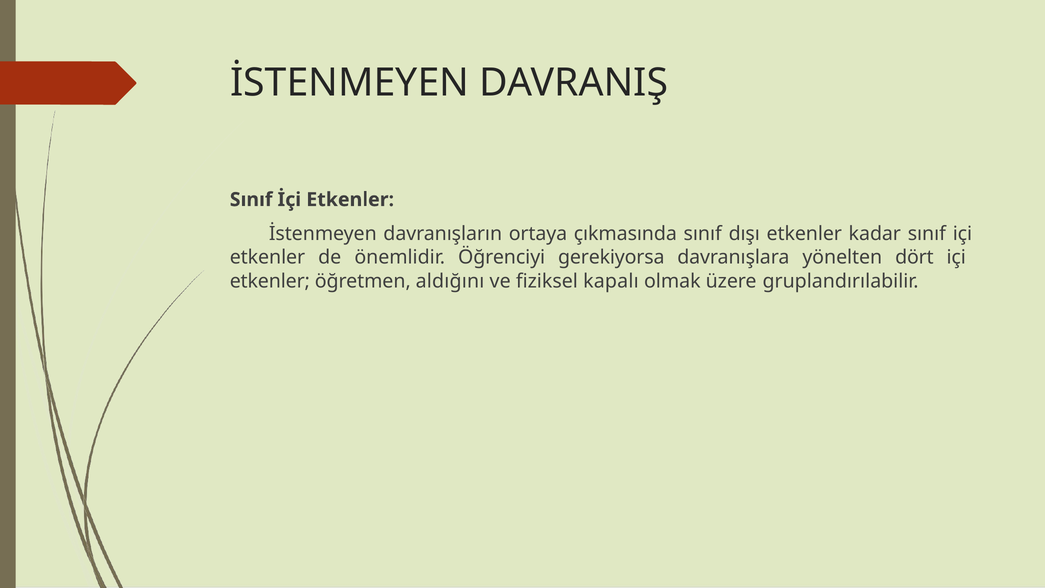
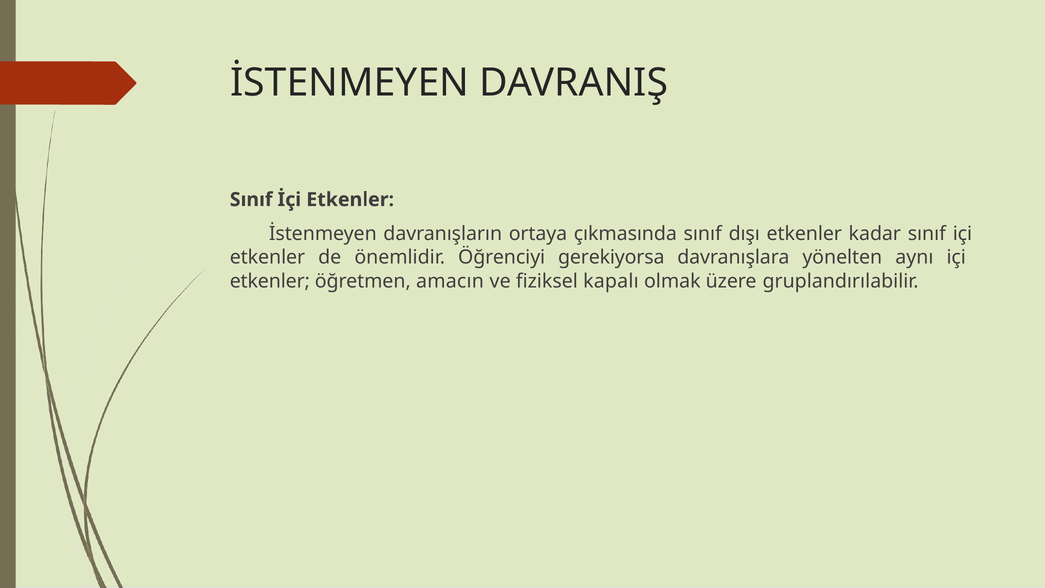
dört: dört -> aynı
aldığını: aldığını -> amacın
